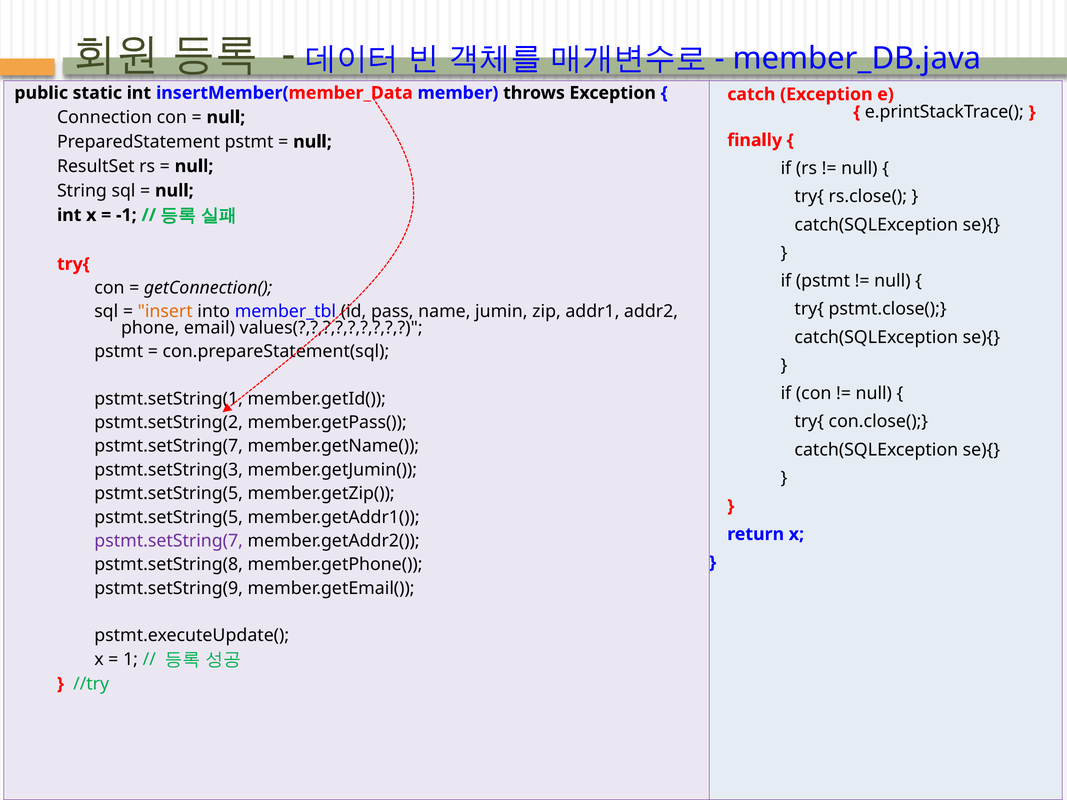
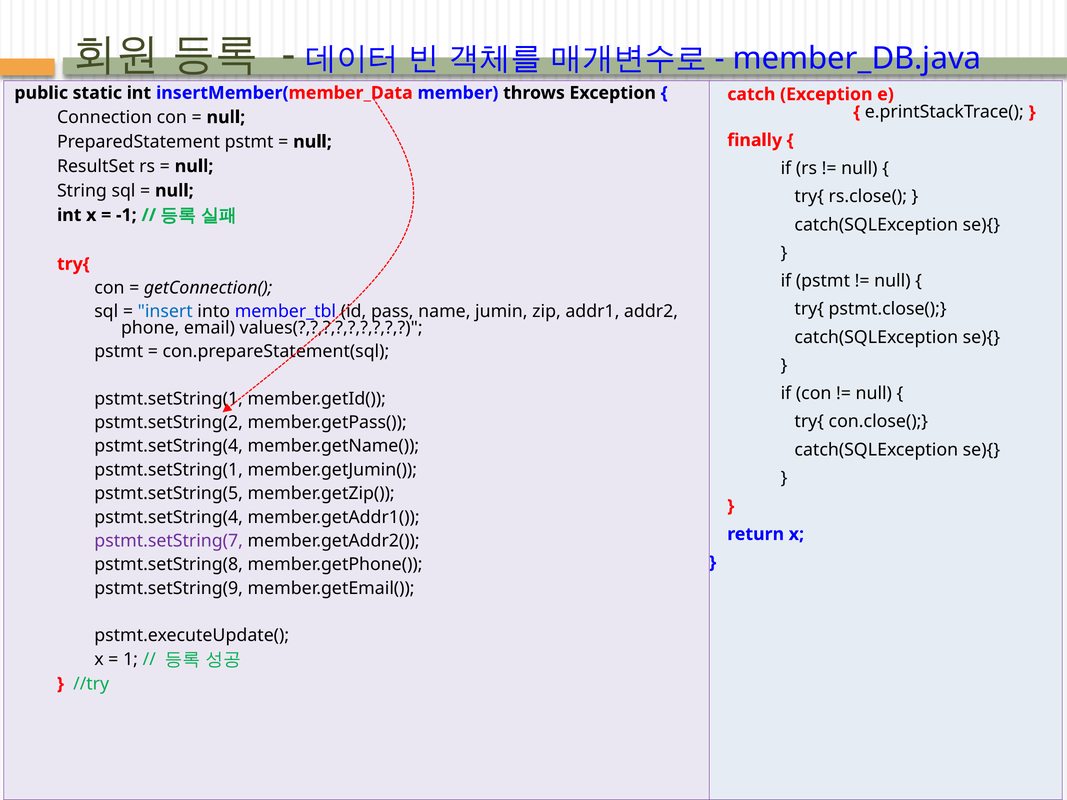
insert colour: orange -> blue
pstmt.setString(7 at (169, 446): pstmt.setString(7 -> pstmt.setString(4
pstmt.setString(3 at (169, 470): pstmt.setString(3 -> pstmt.setString(1
pstmt.setString(5 at (169, 517): pstmt.setString(5 -> pstmt.setString(4
